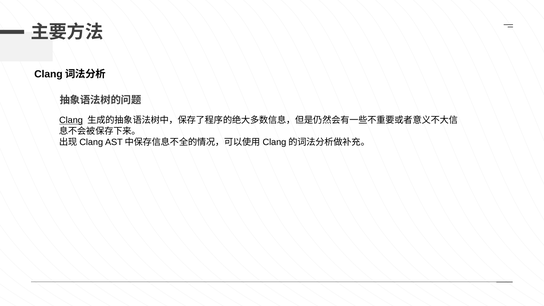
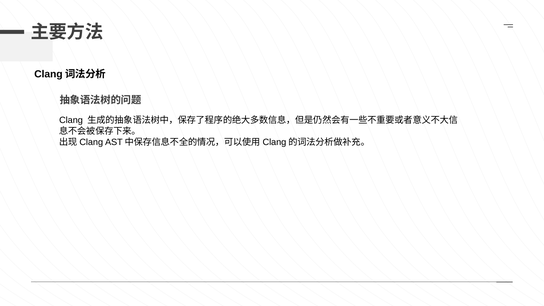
Clang underline: present -> none
